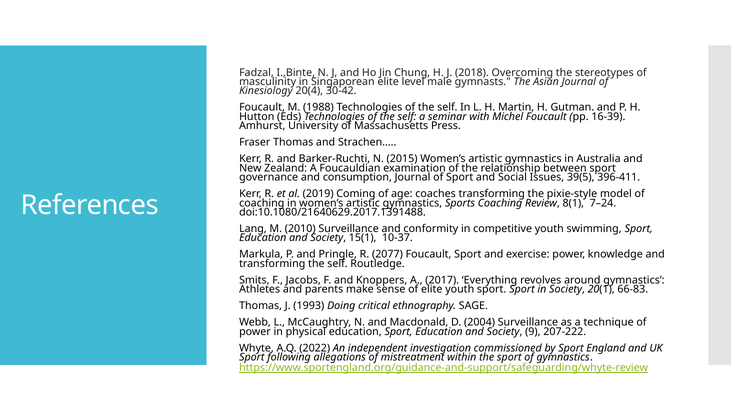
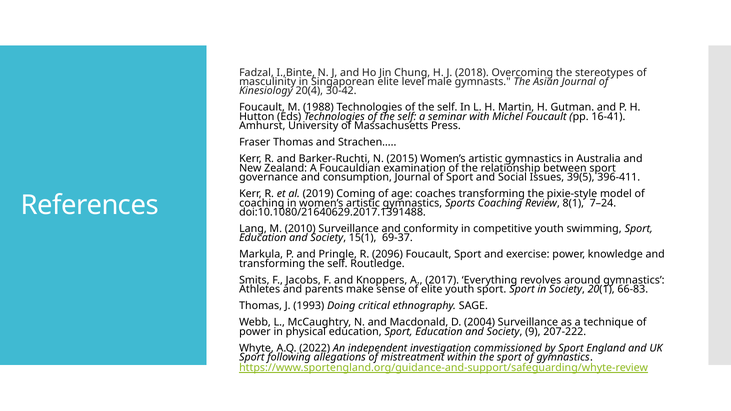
16-39: 16-39 -> 16-41
10-37: 10-37 -> 69-37
2077: 2077 -> 2096
